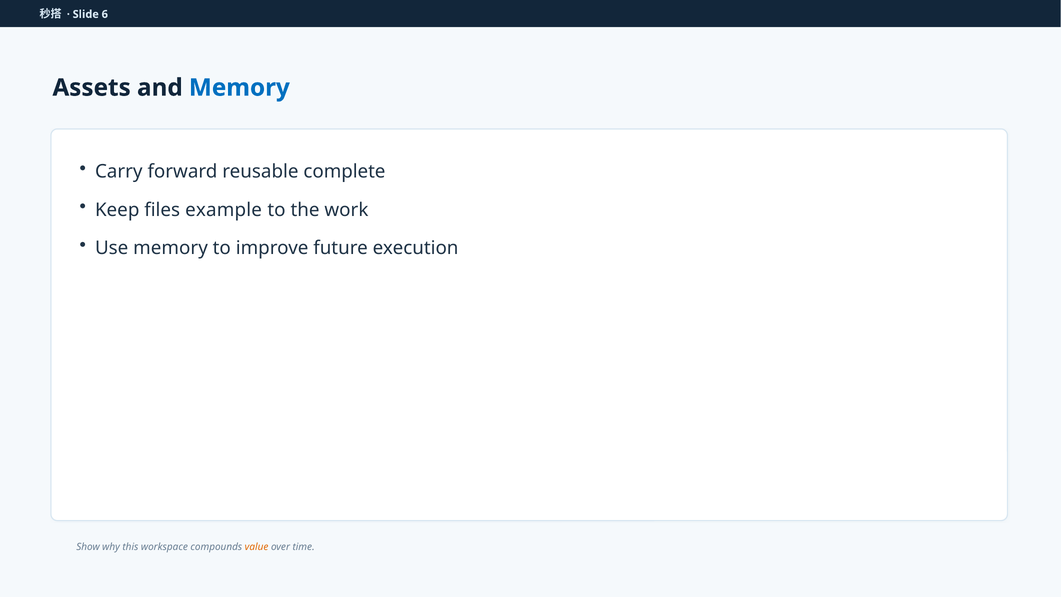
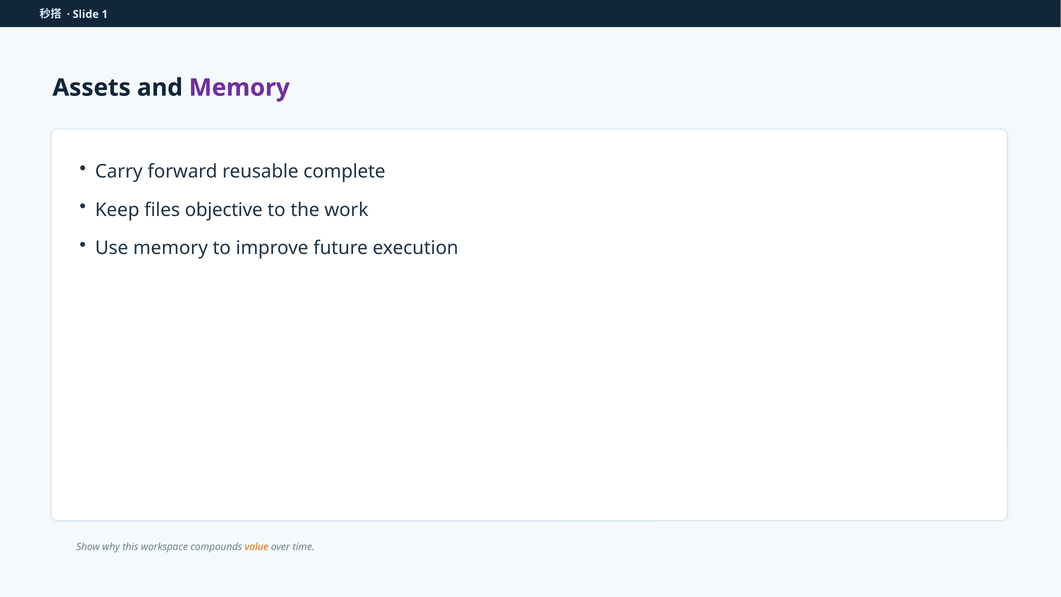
6: 6 -> 1
Memory at (239, 88) colour: blue -> purple
example: example -> objective
